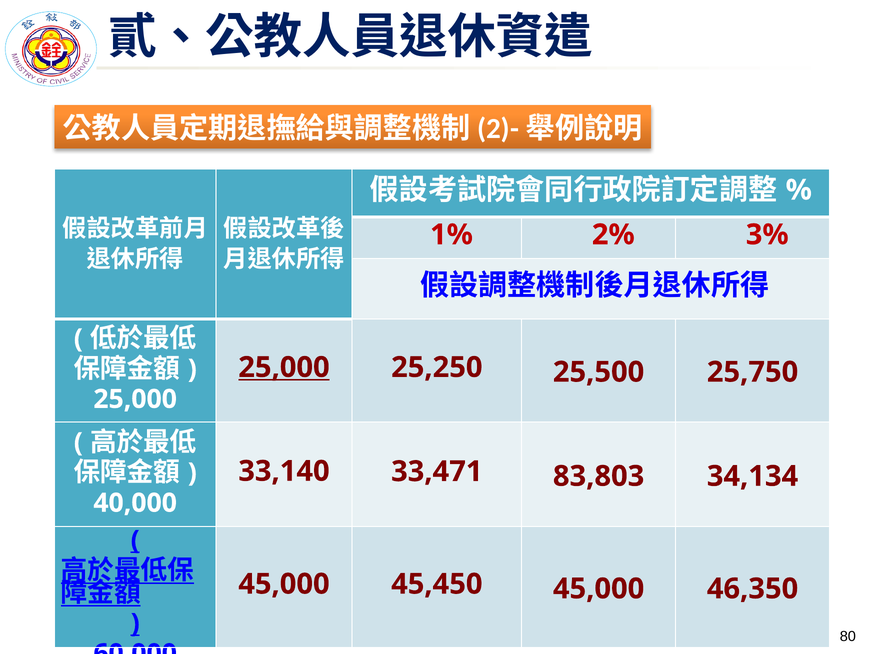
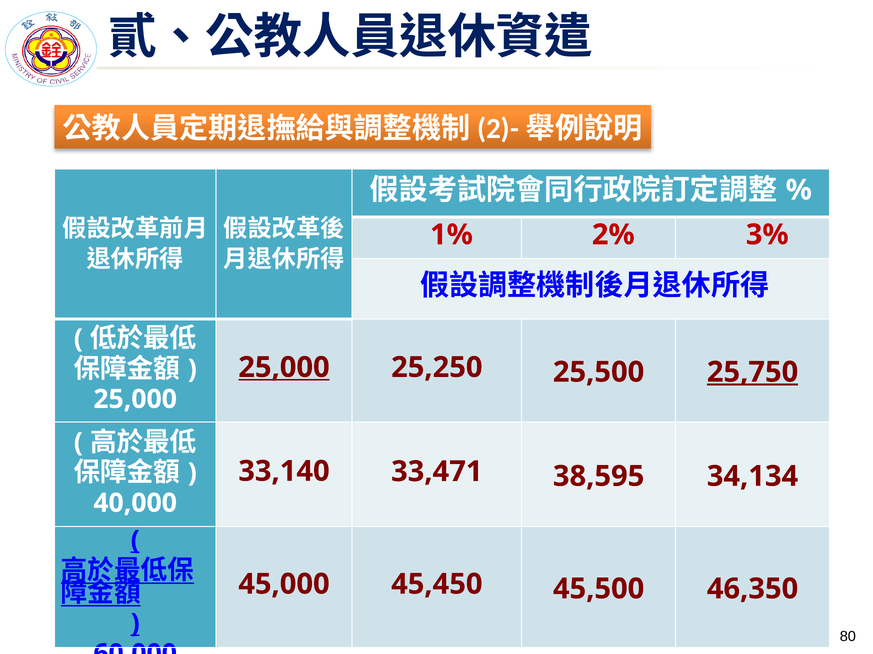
25,750 underline: none -> present
83,803: 83,803 -> 38,595
45,450 45,000: 45,000 -> 45,500
